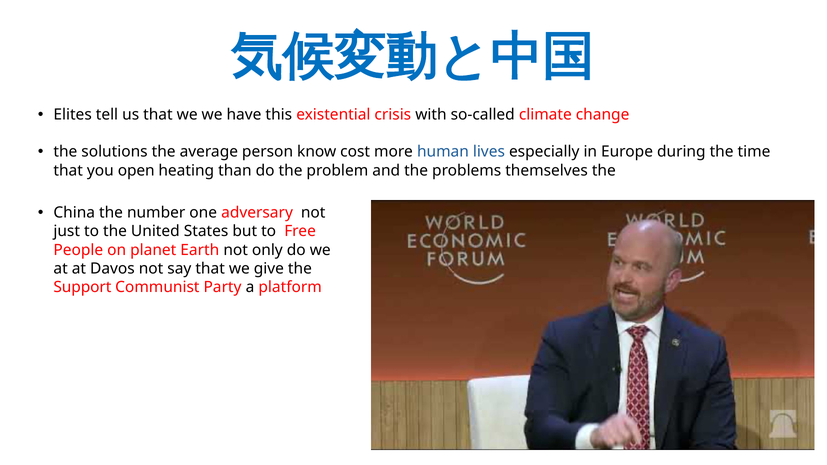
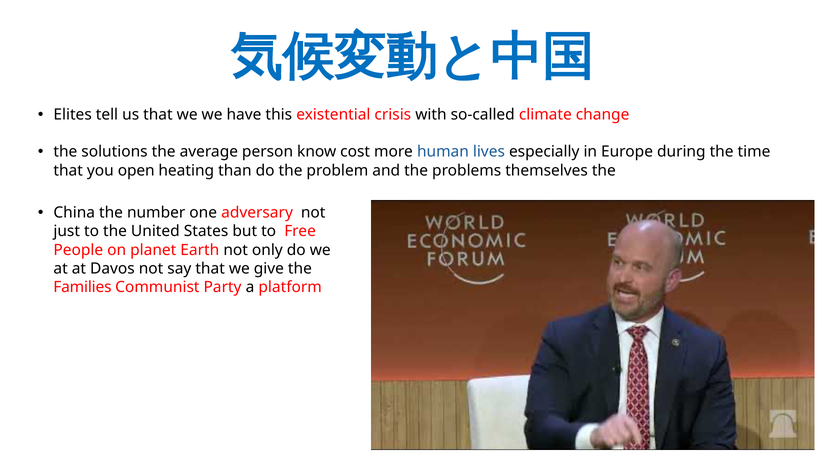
Support: Support -> Families
